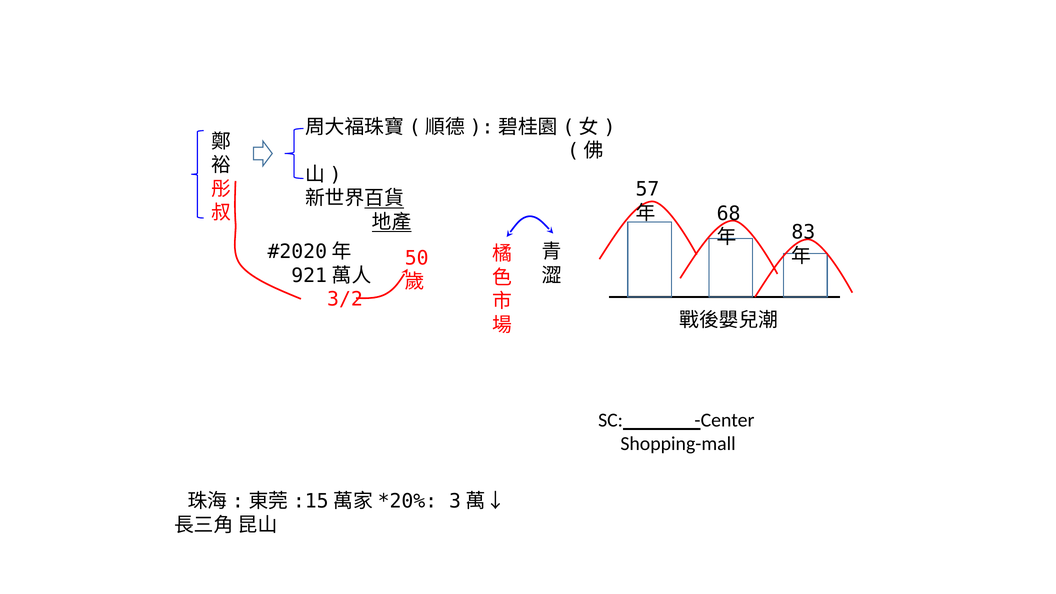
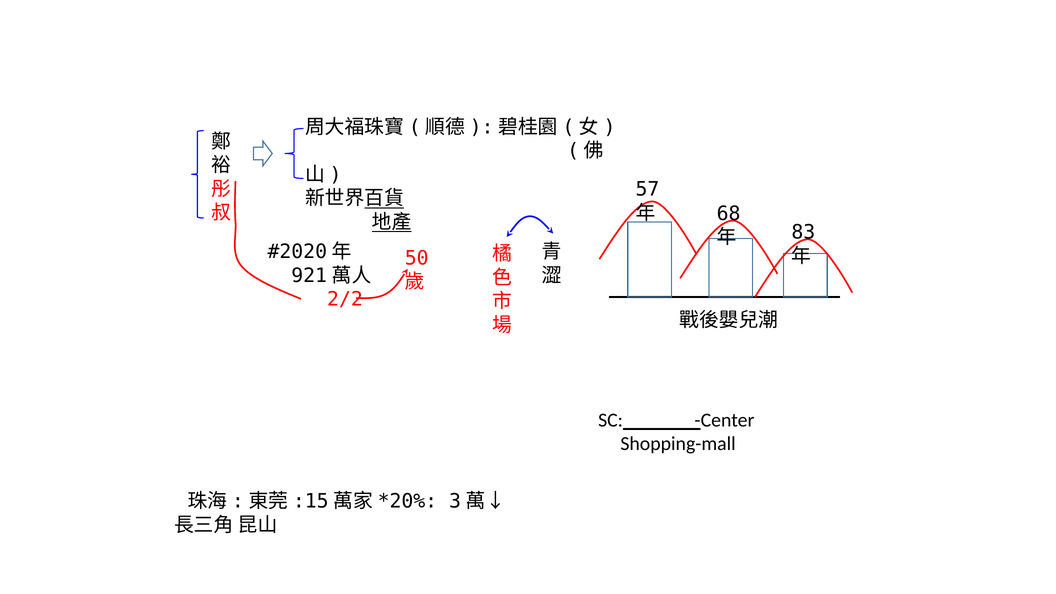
3/2: 3/2 -> 2/2
